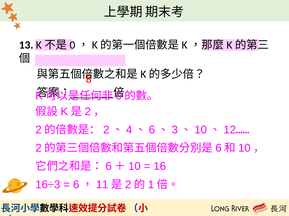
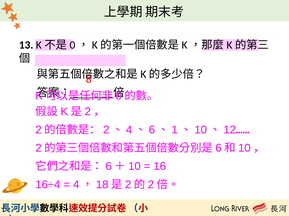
3: 3 -> 1
16÷3: 16÷3 -> 16÷4
6 at (76, 185): 6 -> 4
11: 11 -> 18
1 at (151, 185): 1 -> 2
